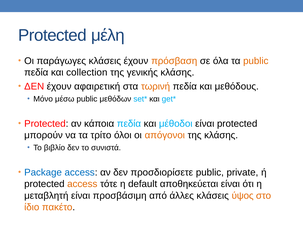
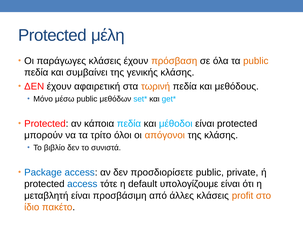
collection: collection -> συμβαίνει
access at (82, 184) colour: orange -> blue
αποθηκεύεται: αποθηκεύεται -> υπολογίζουμε
ύψος: ύψος -> profit
